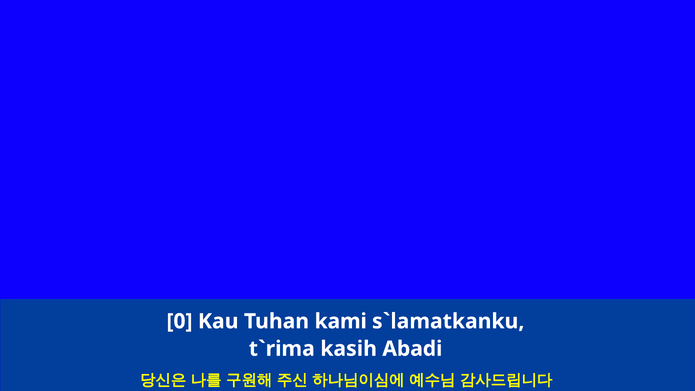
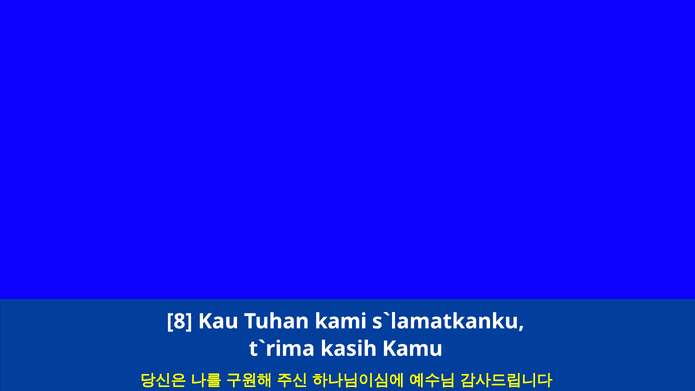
0: 0 -> 8
Abadi: Abadi -> Kamu
